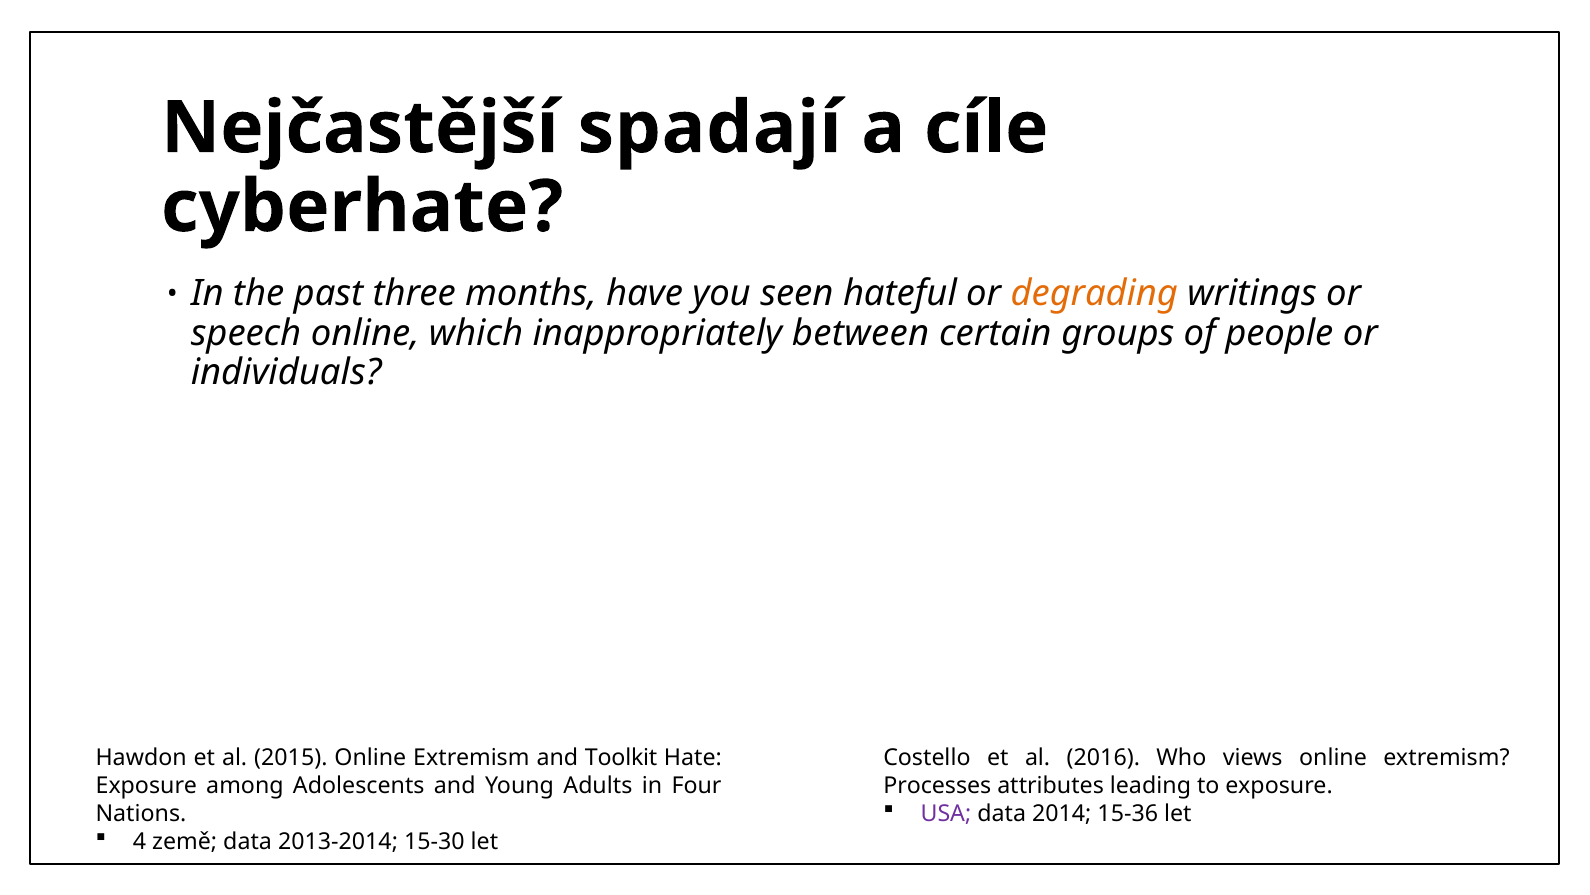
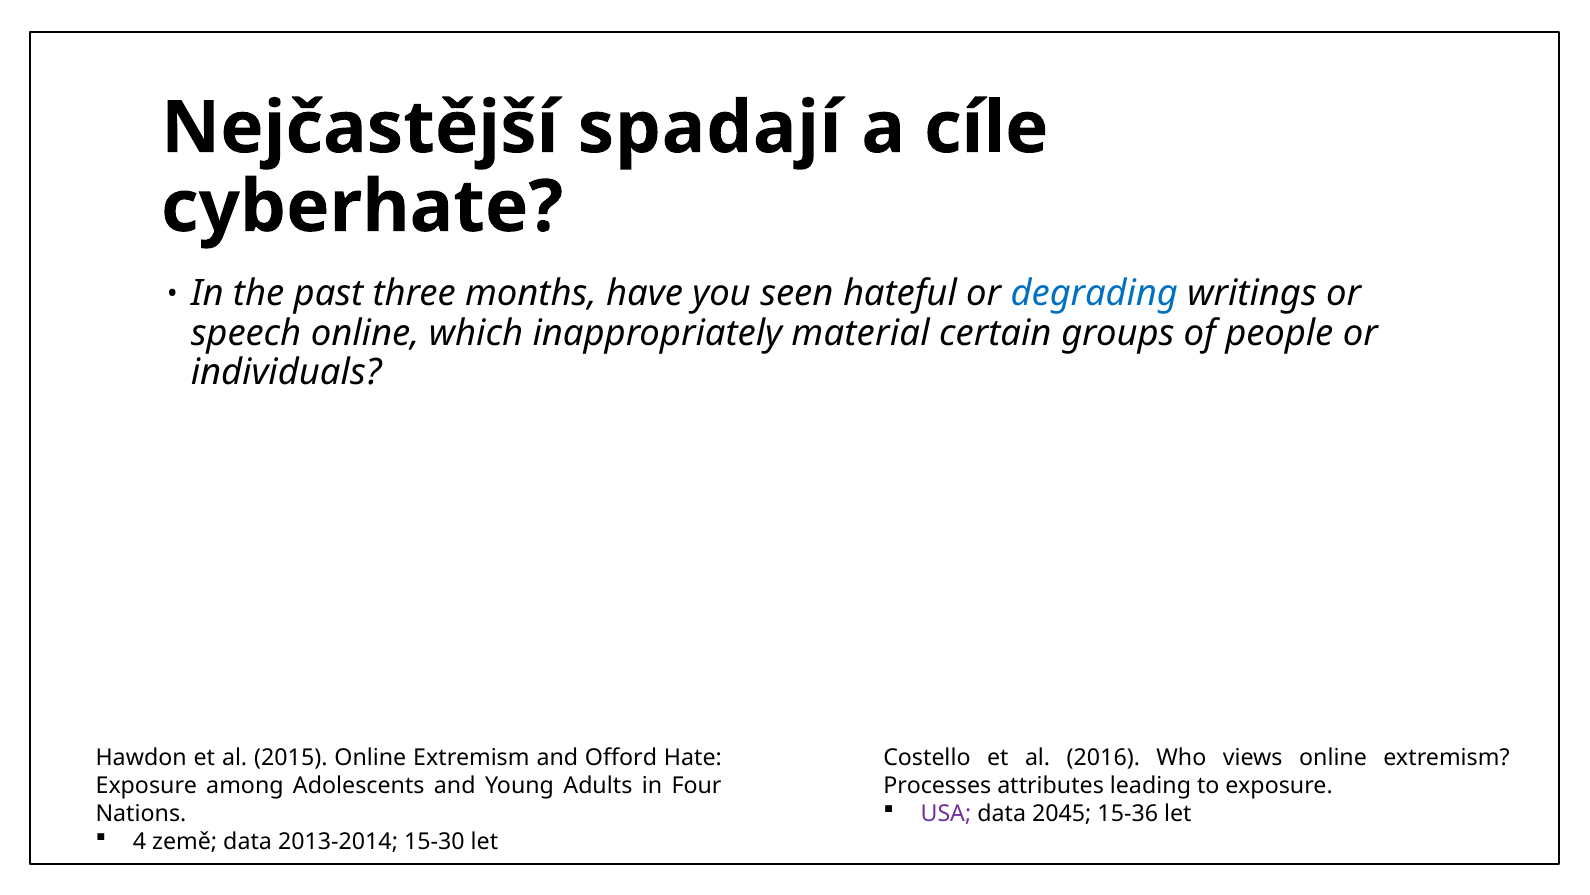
degrading colour: orange -> blue
between: between -> material
Toolkit: Toolkit -> Offord
2014: 2014 -> 2045
